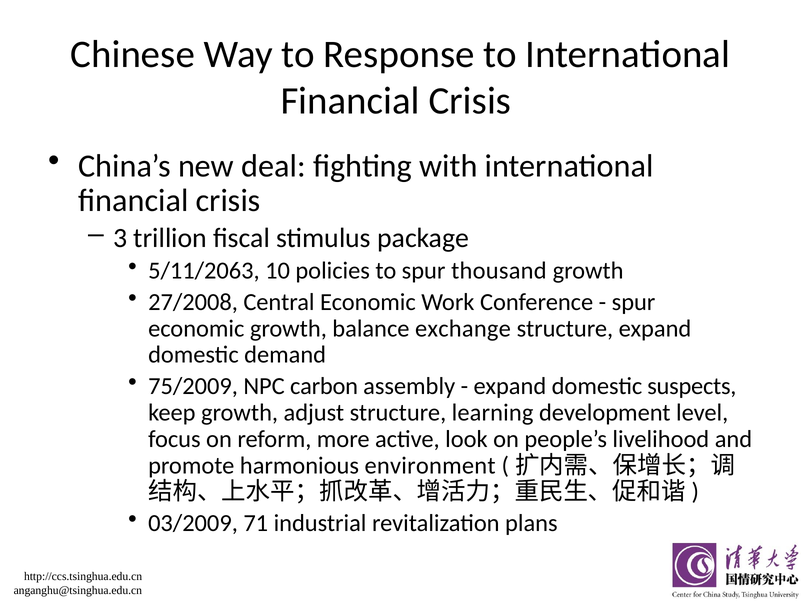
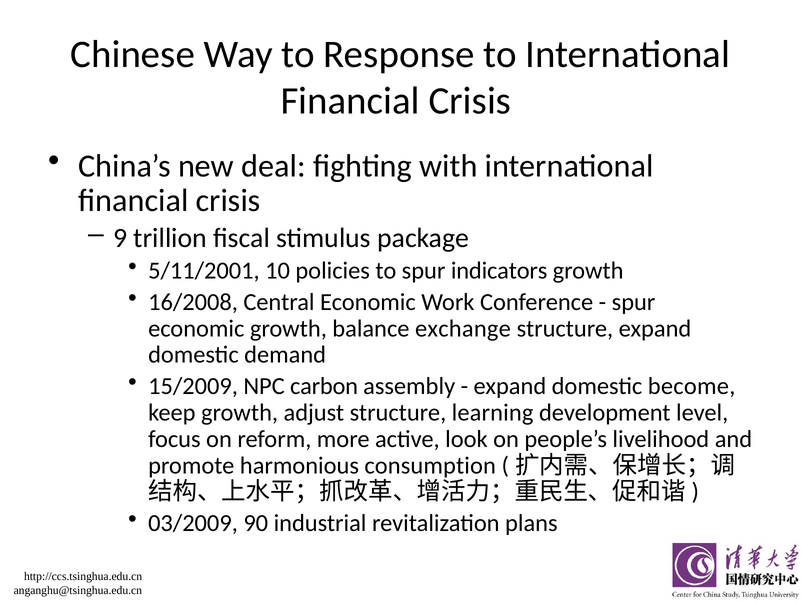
3: 3 -> 9
5/11/2063: 5/11/2063 -> 5/11/2001
thousand: thousand -> indicators
27/2008: 27/2008 -> 16/2008
75/2009: 75/2009 -> 15/2009
suspects: suspects -> become
environment: environment -> consumption
71: 71 -> 90
